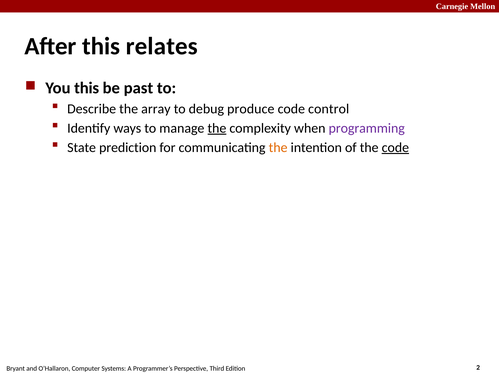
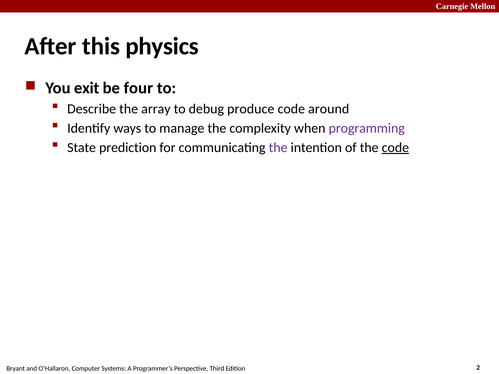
relates: relates -> physics
You this: this -> exit
past: past -> four
control: control -> around
the at (217, 128) underline: present -> none
the at (278, 148) colour: orange -> purple
